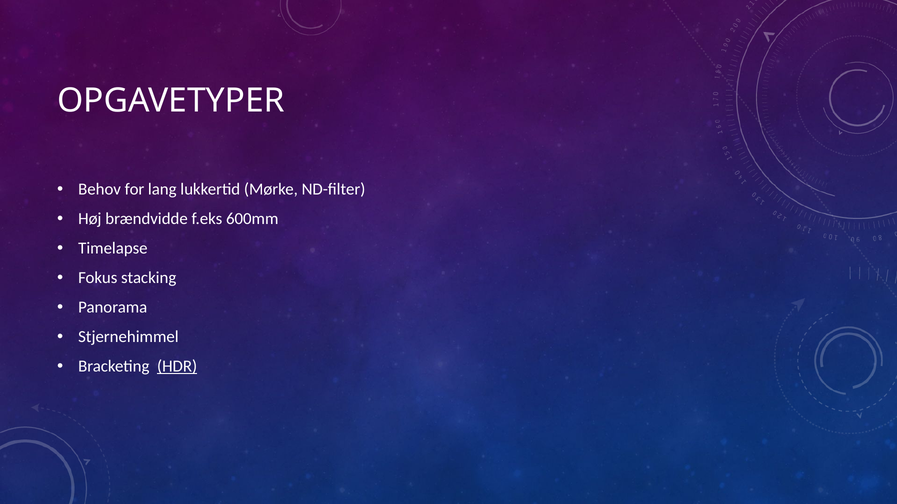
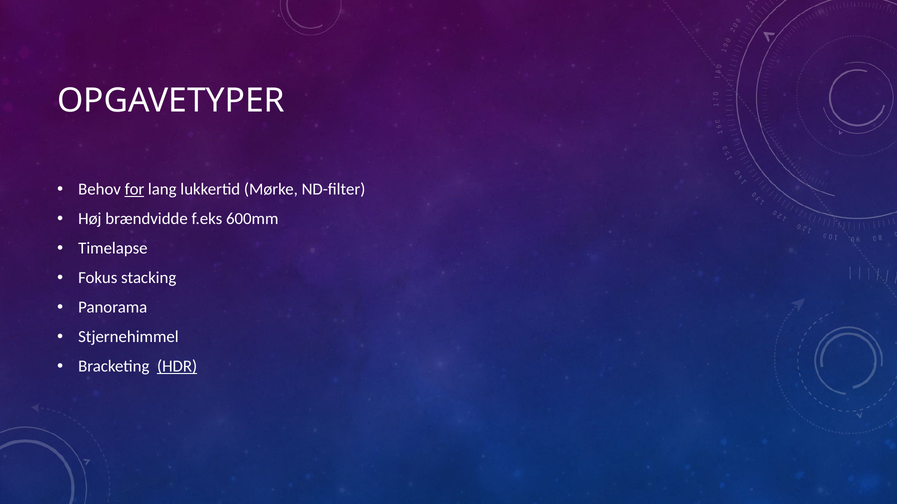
for underline: none -> present
